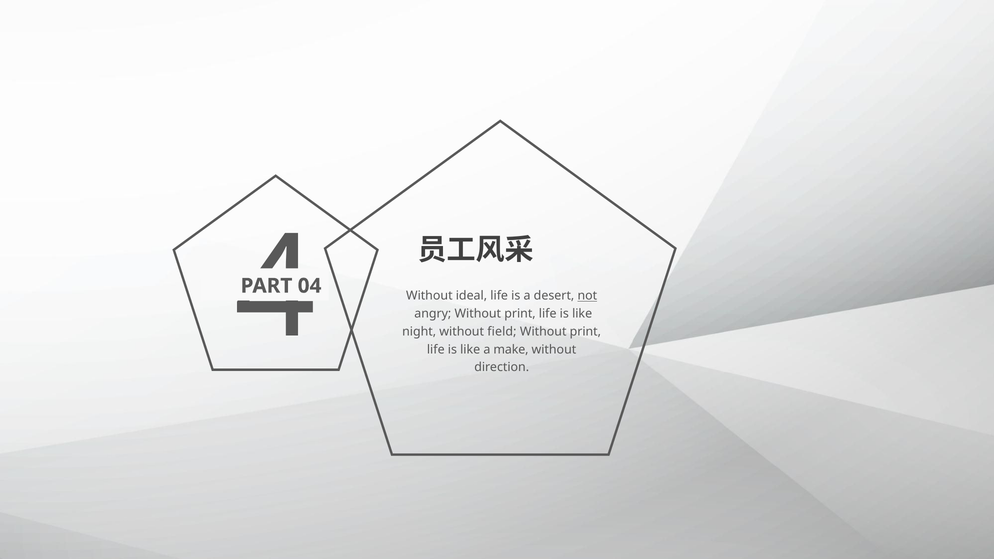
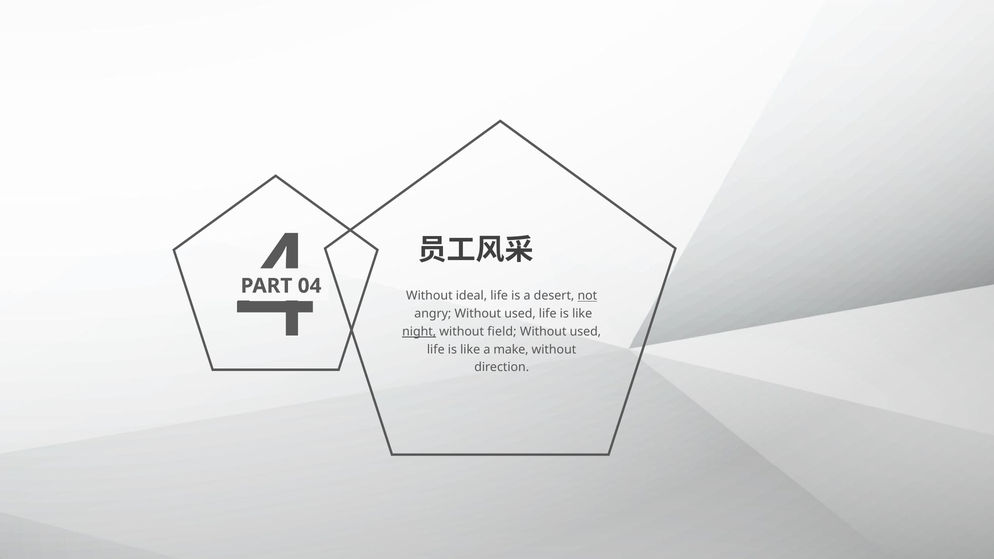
angry Without print: print -> used
night underline: none -> present
print at (585, 332): print -> used
